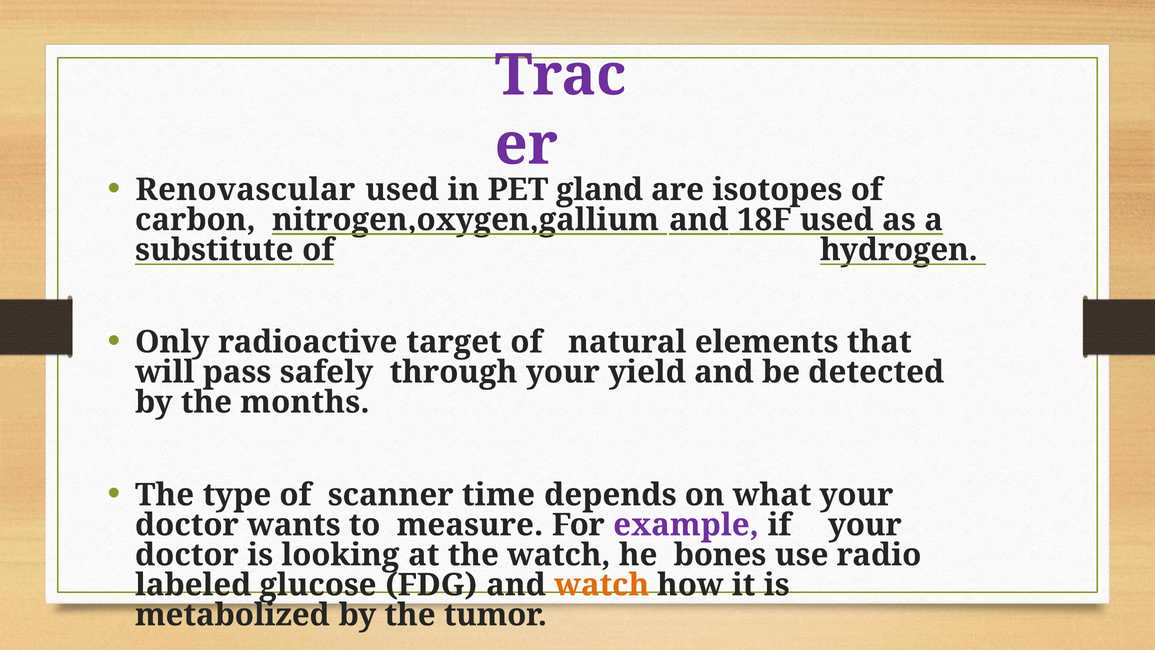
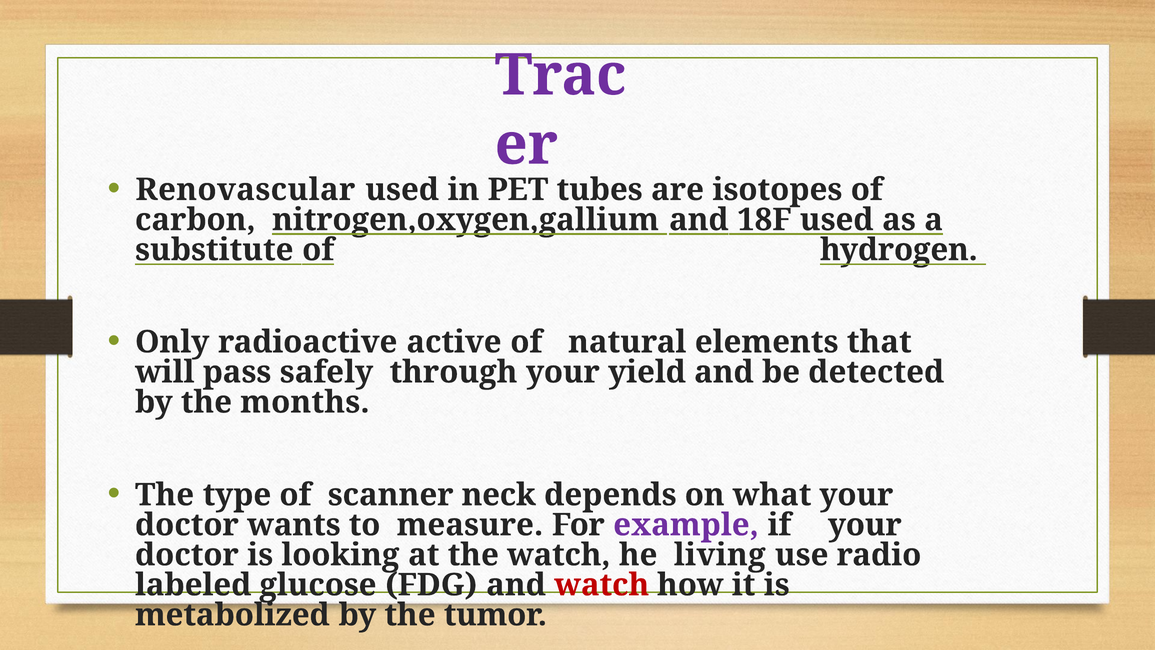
gland: gland -> tubes
target: target -> active
time: time -> neck
bones: bones -> living
watch at (602, 585) colour: orange -> red
